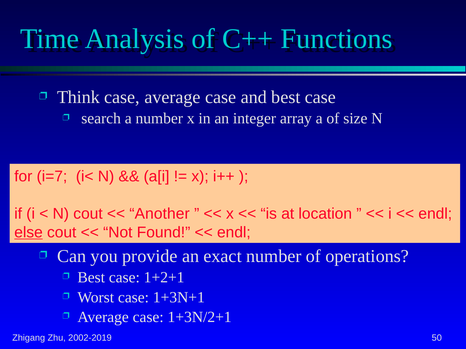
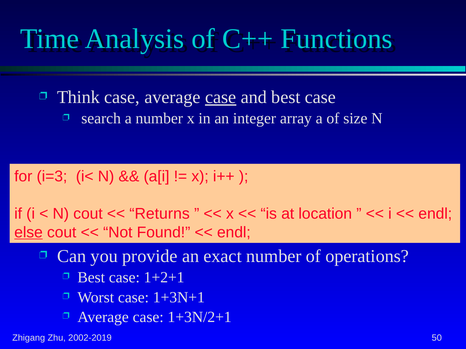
case at (221, 97) underline: none -> present
i=7: i=7 -> i=3
Another: Another -> Returns
